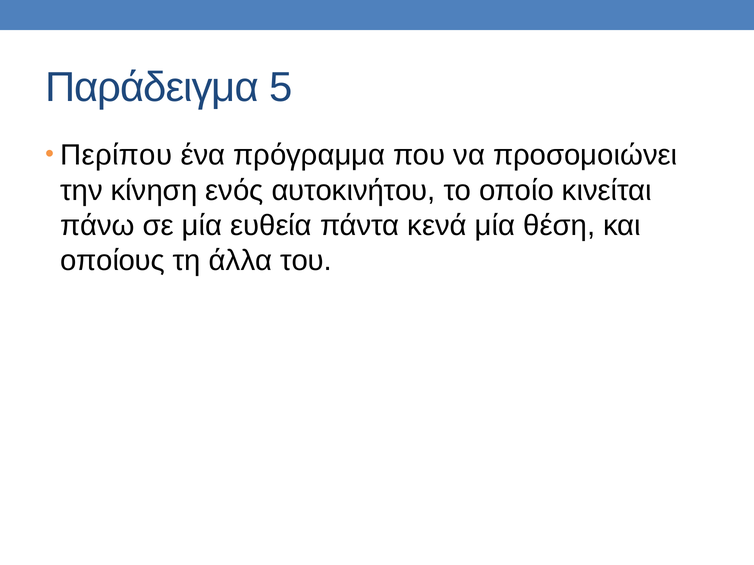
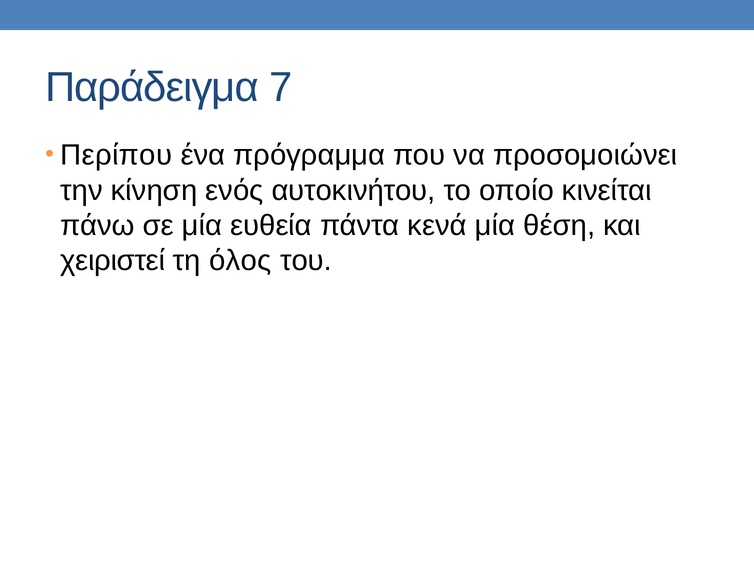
5: 5 -> 7
οποίους: οποίους -> χειριστεί
άλλα: άλλα -> όλος
